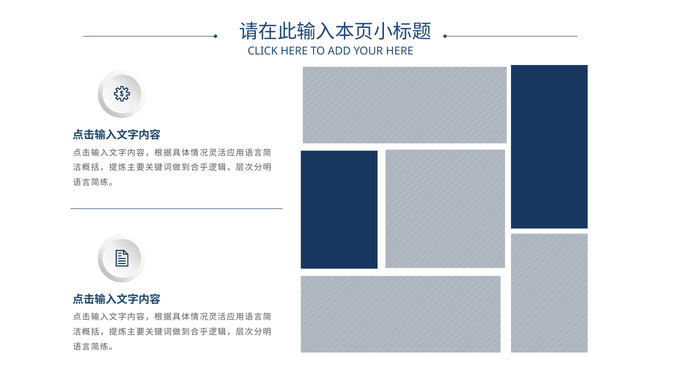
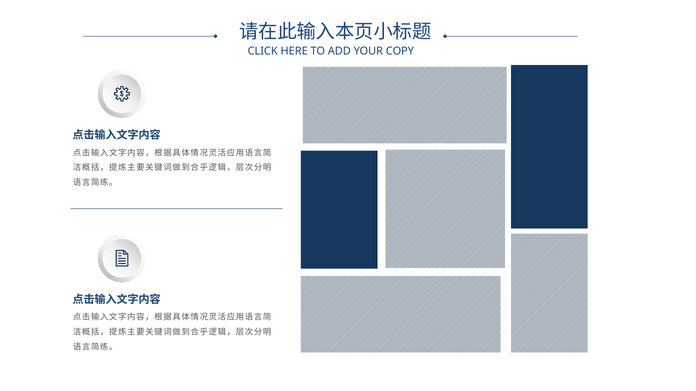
YOUR HERE: HERE -> COPY
